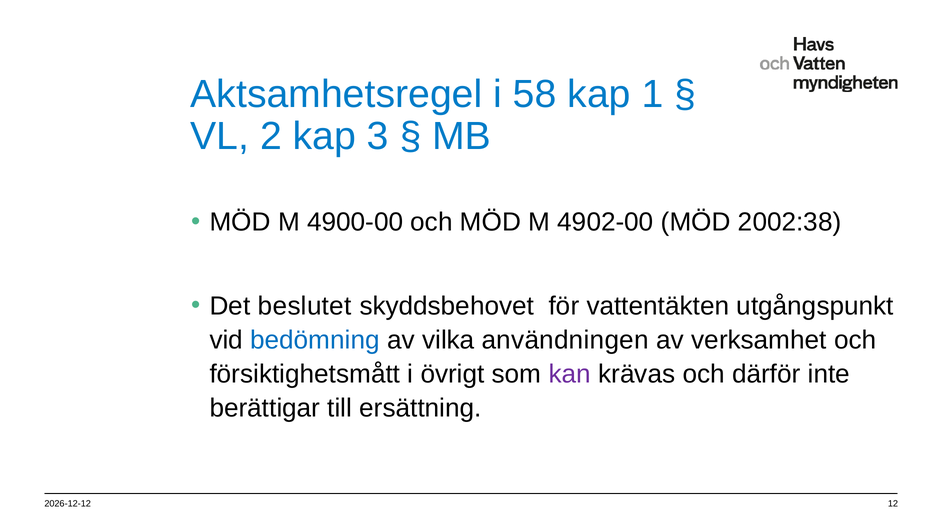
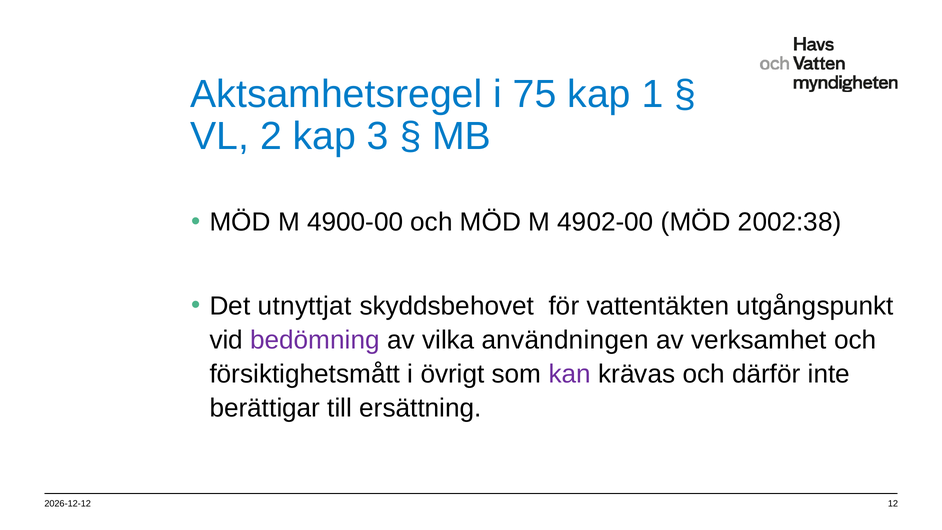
58: 58 -> 75
beslutet: beslutet -> utnyttjat
bedömning colour: blue -> purple
